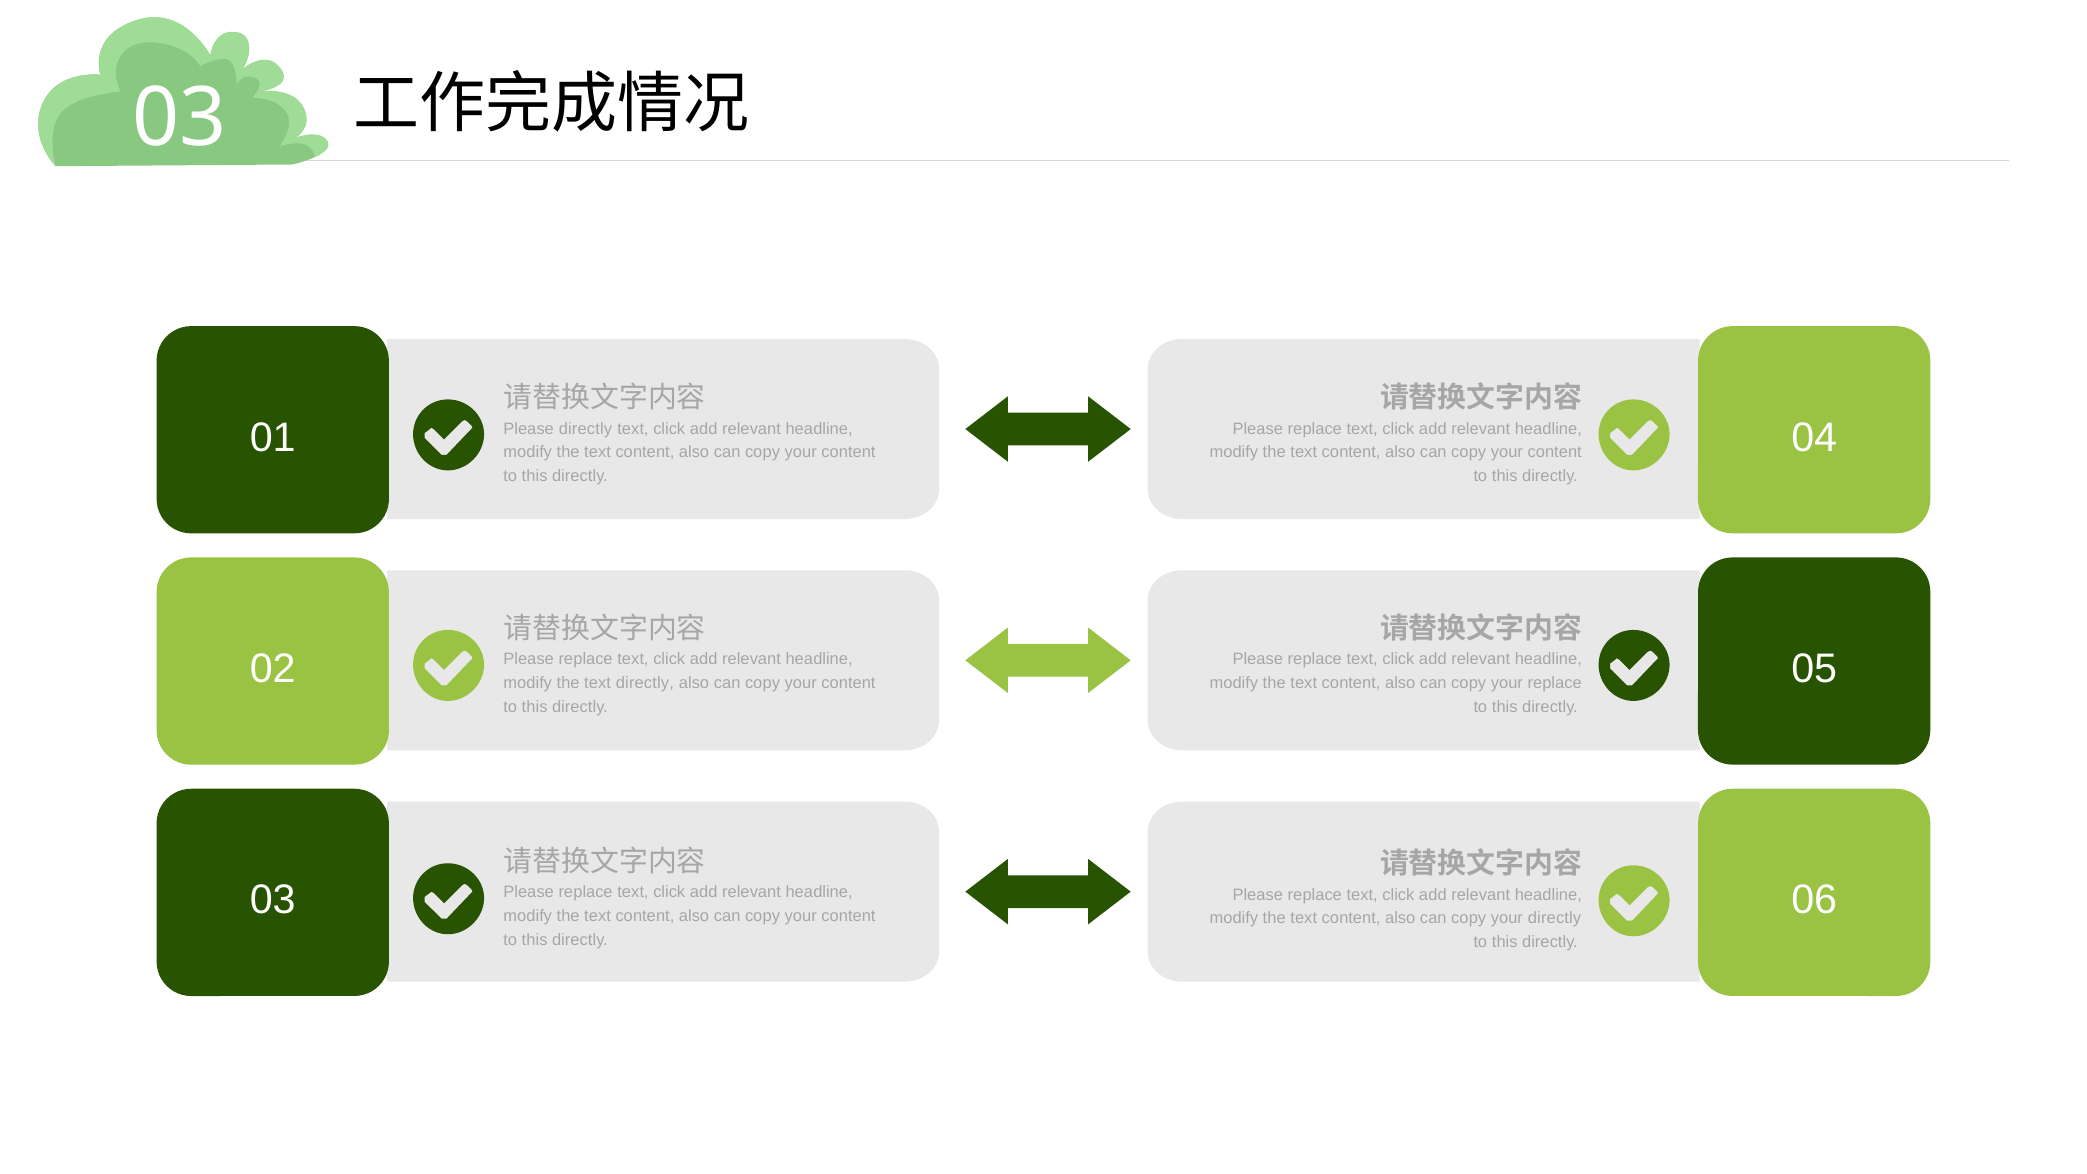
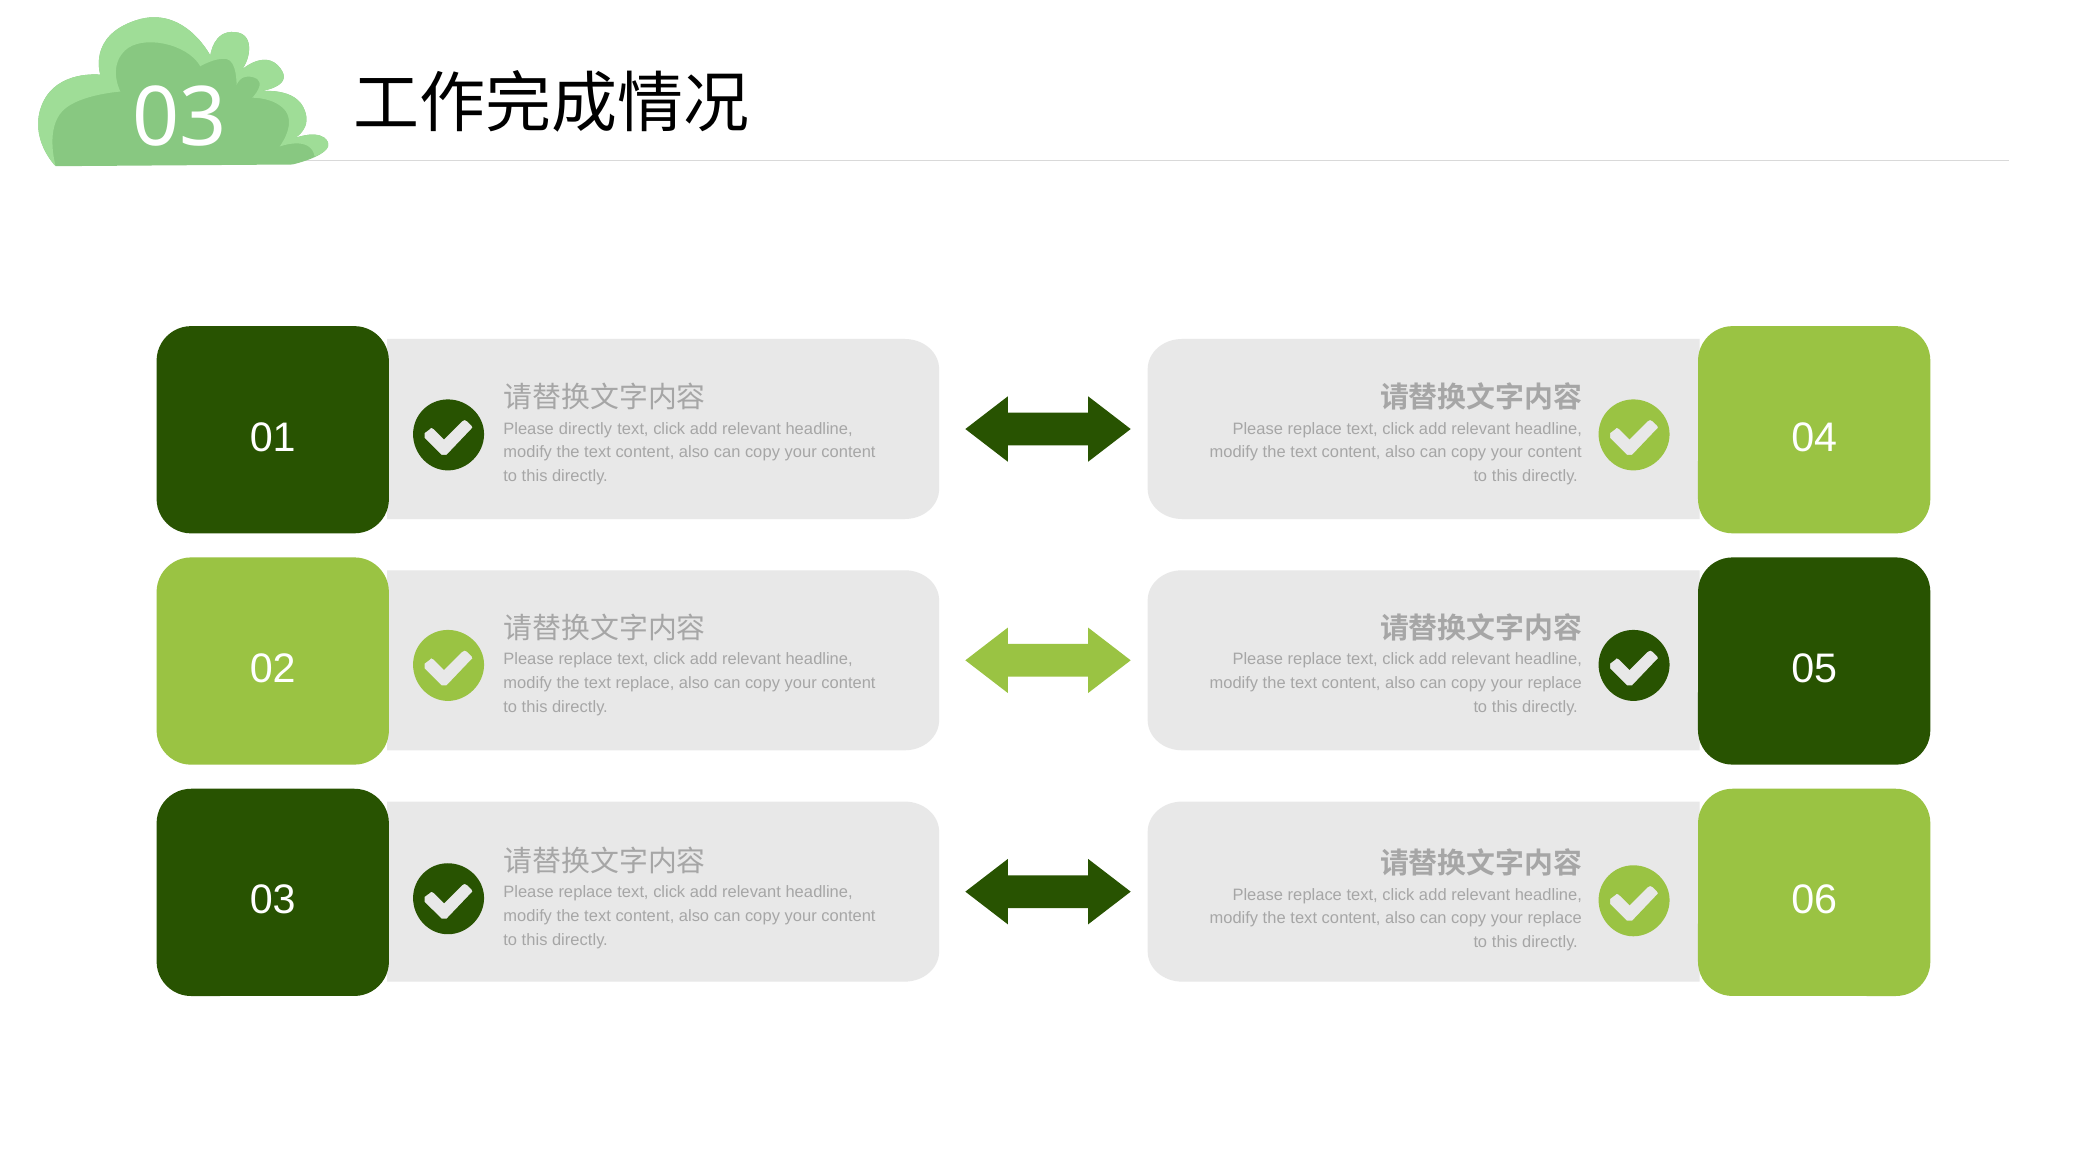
text directly: directly -> replace
directly at (1555, 918): directly -> replace
